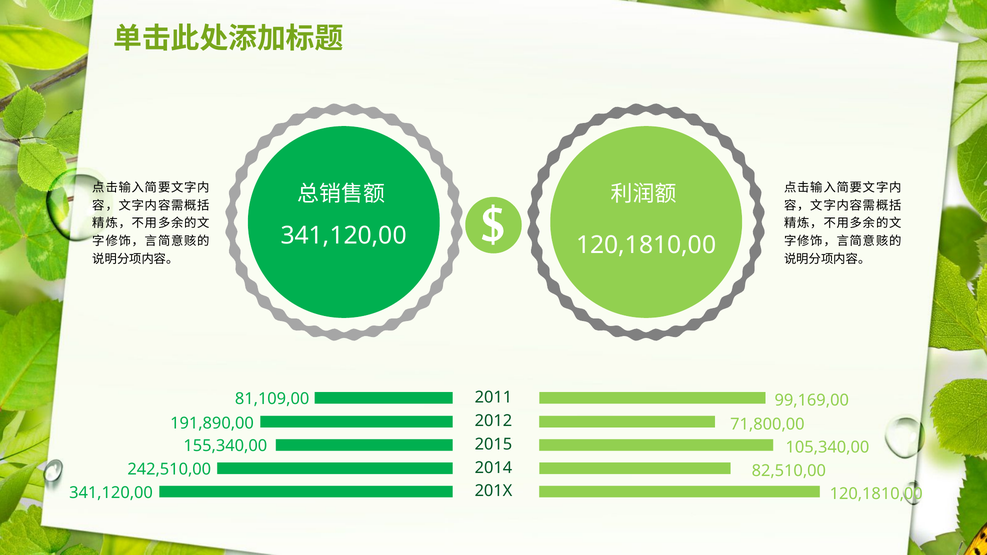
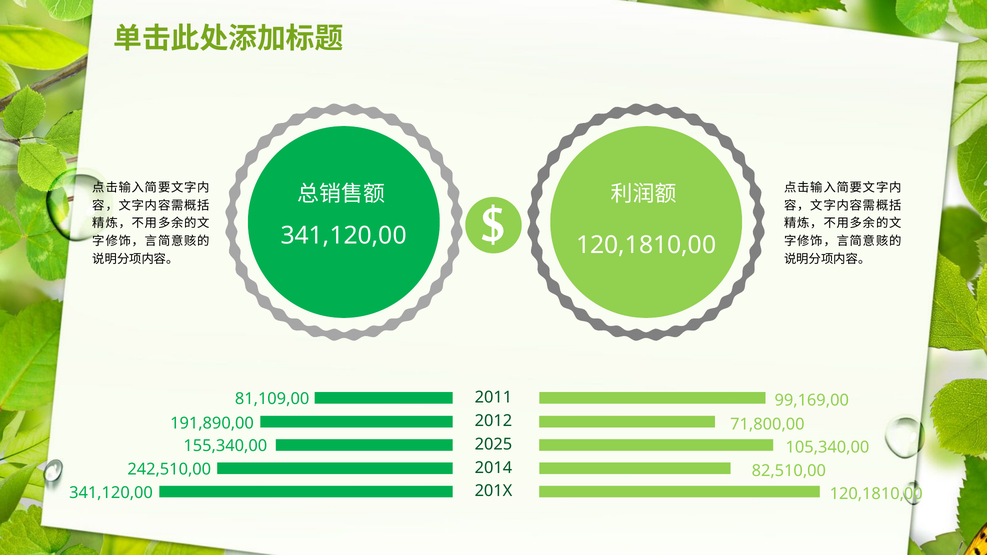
2015: 2015 -> 2025
